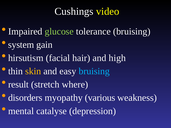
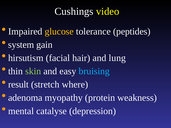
glucose colour: light green -> yellow
tolerance bruising: bruising -> peptides
high: high -> lung
skin colour: yellow -> light green
disorders: disorders -> adenoma
various: various -> protein
